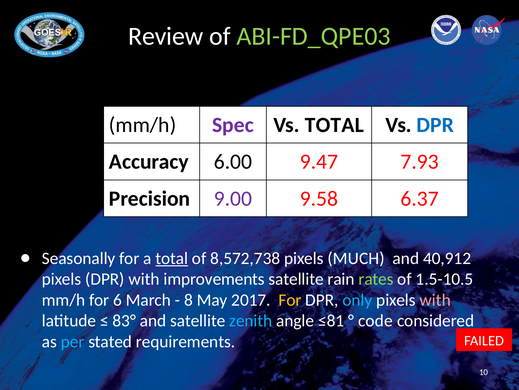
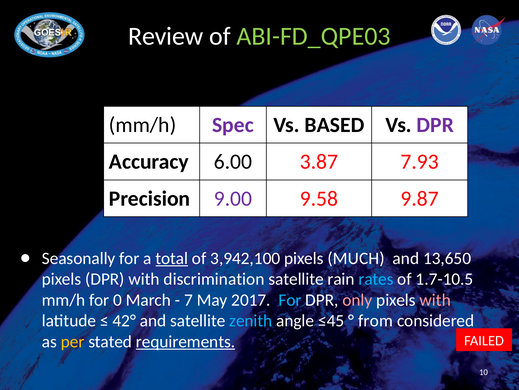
Vs TOTAL: TOTAL -> BASED
DPR at (435, 125) colour: blue -> purple
9.47: 9.47 -> 3.87
6.37: 6.37 -> 9.87
8,572,738: 8,572,738 -> 3,942,100
40,912: 40,912 -> 13,650
improvements: improvements -> discrimination
rates colour: light green -> light blue
1.5-10.5: 1.5-10.5 -> 1.7-10.5
6: 6 -> 0
8: 8 -> 7
For at (290, 299) colour: yellow -> light blue
only colour: light blue -> pink
83°: 83° -> 42°
≤81: ≤81 -> ≤45
code: code -> from
per colour: light blue -> yellow
requirements underline: none -> present
